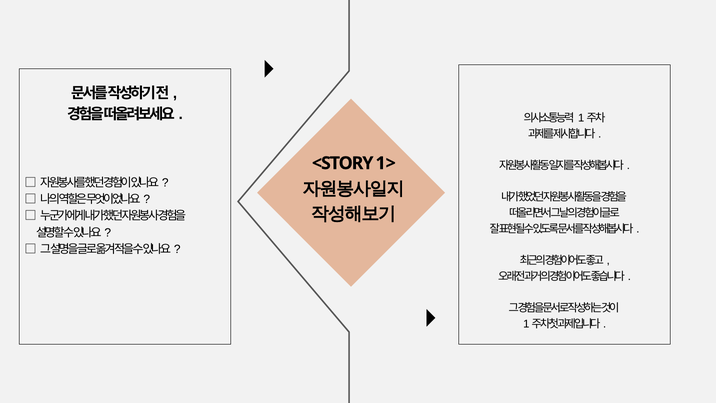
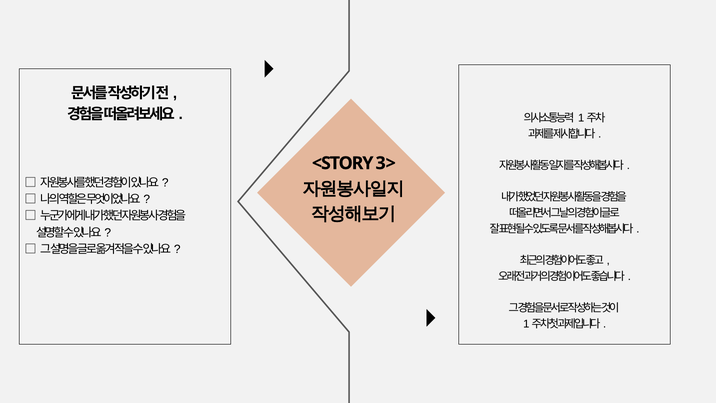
1>: 1> -> 3>
